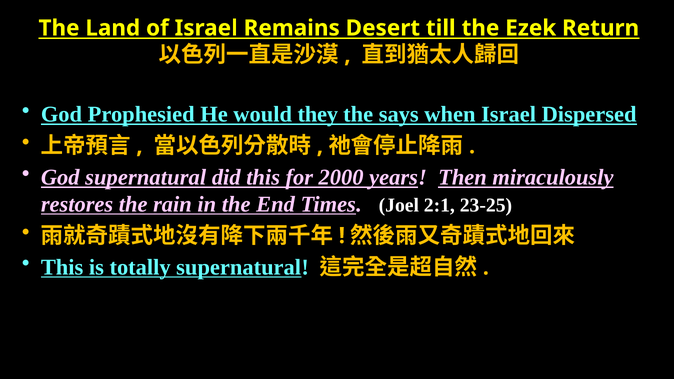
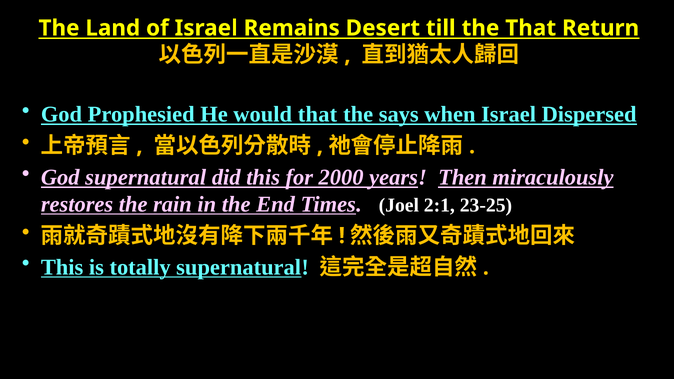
the Ezek: Ezek -> That
would they: they -> that
